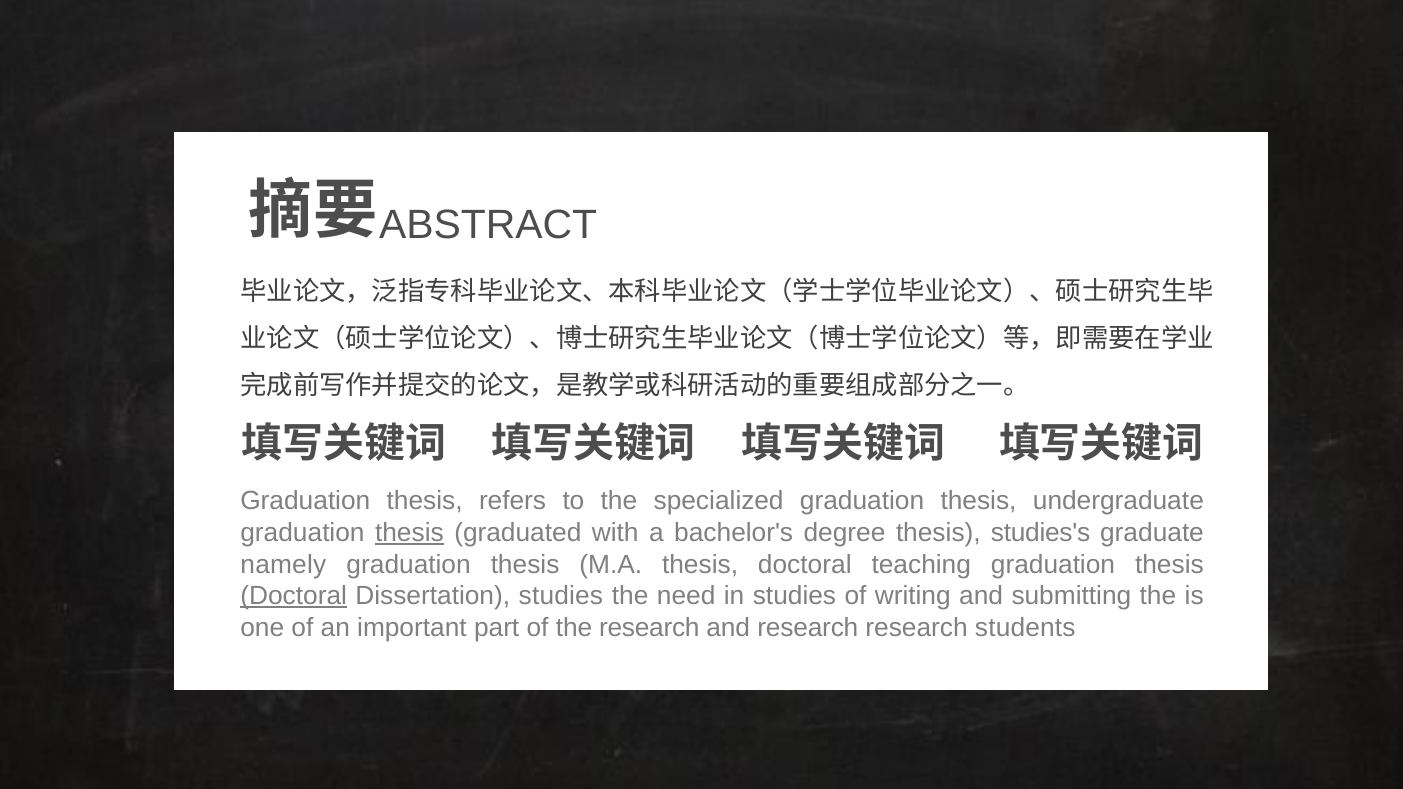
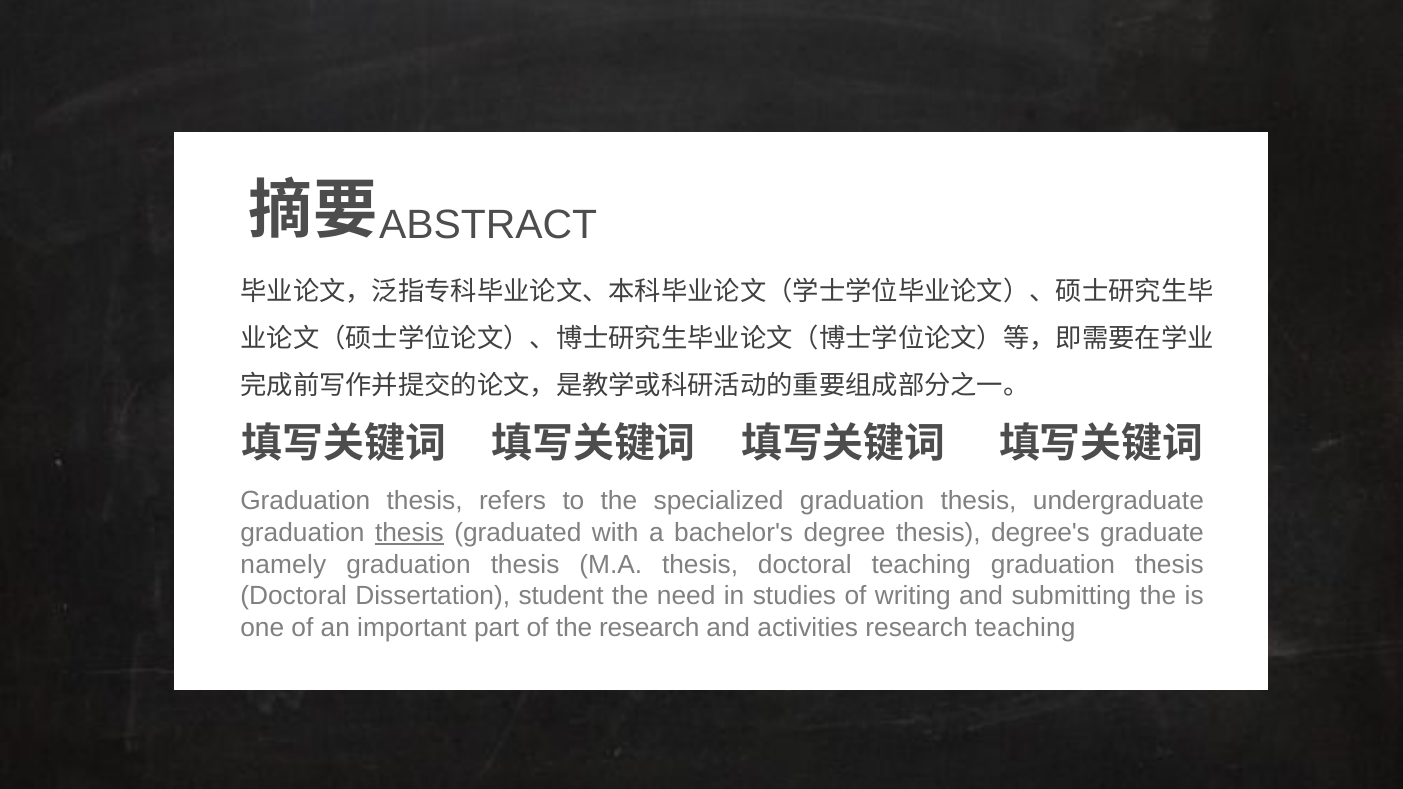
studies's: studies's -> degree's
Doctoral at (294, 596) underline: present -> none
Dissertation studies: studies -> student
and research: research -> activities
research students: students -> teaching
